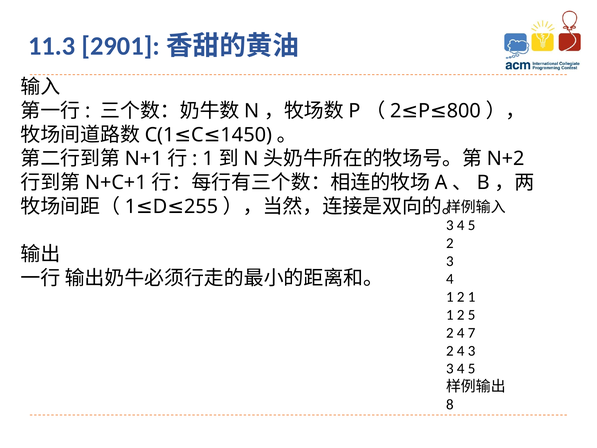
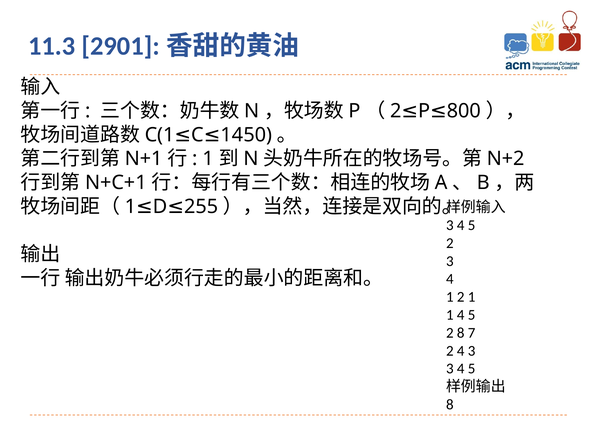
2 at (461, 315): 2 -> 4
4 at (461, 333): 4 -> 8
